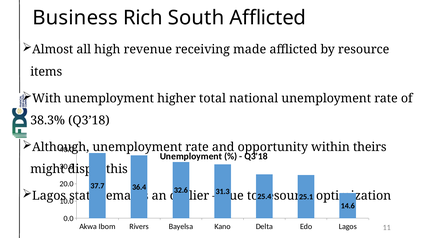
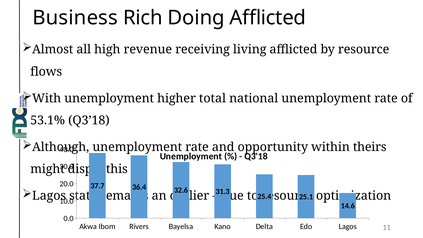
South: South -> Doing
made: made -> living
items: items -> flows
38.3%: 38.3% -> 53.1%
